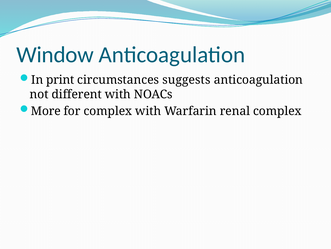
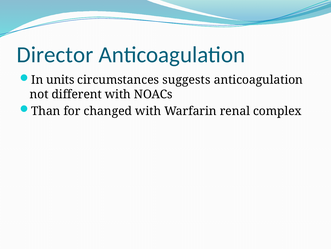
Window: Window -> Director
print: print -> units
More: More -> Than
for complex: complex -> changed
